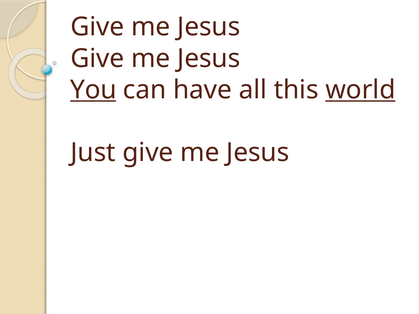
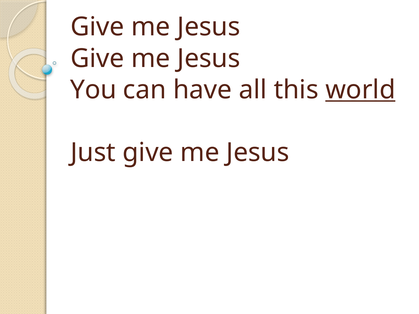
You underline: present -> none
